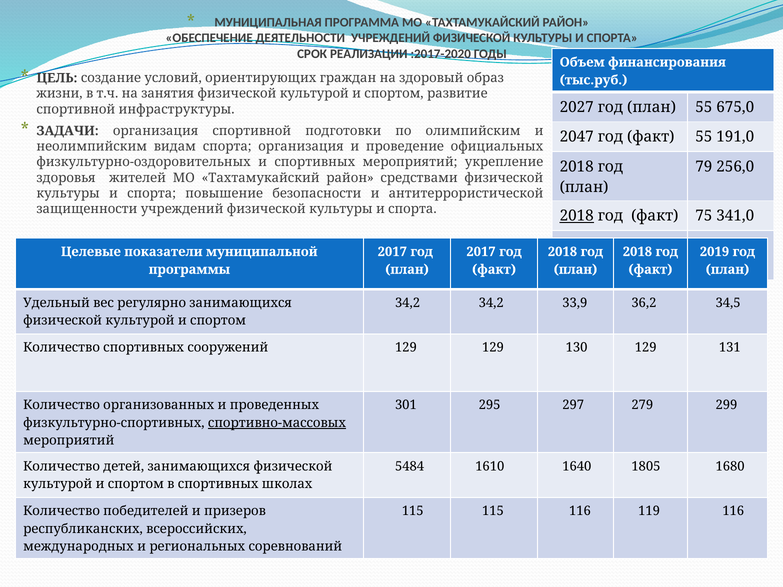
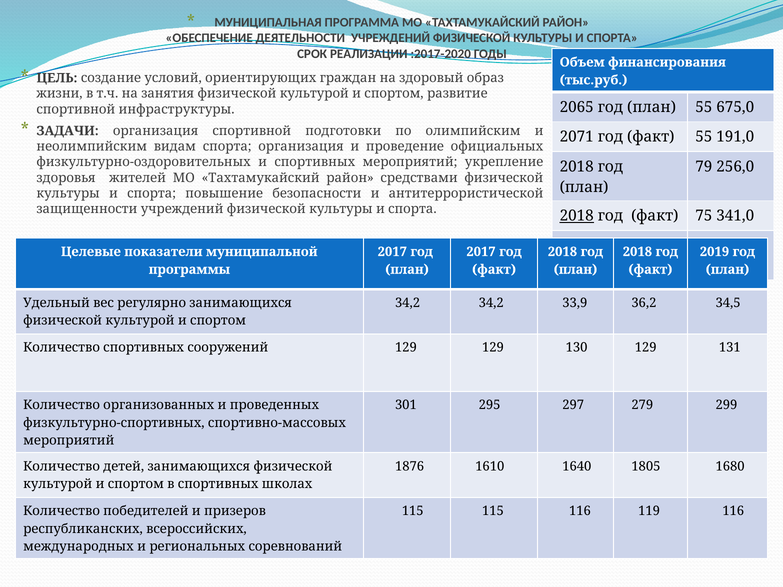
2027: 2027 -> 2065
2047: 2047 -> 2071
спортивно-массовых underline: present -> none
5484: 5484 -> 1876
